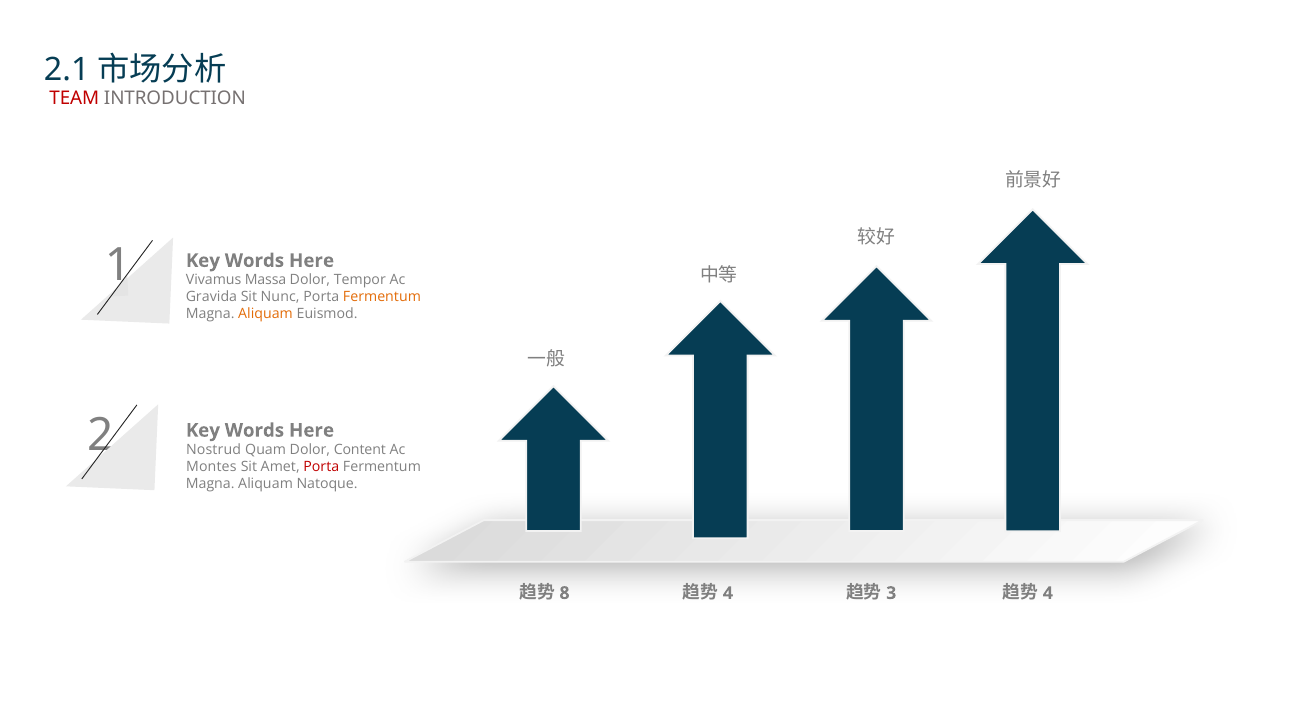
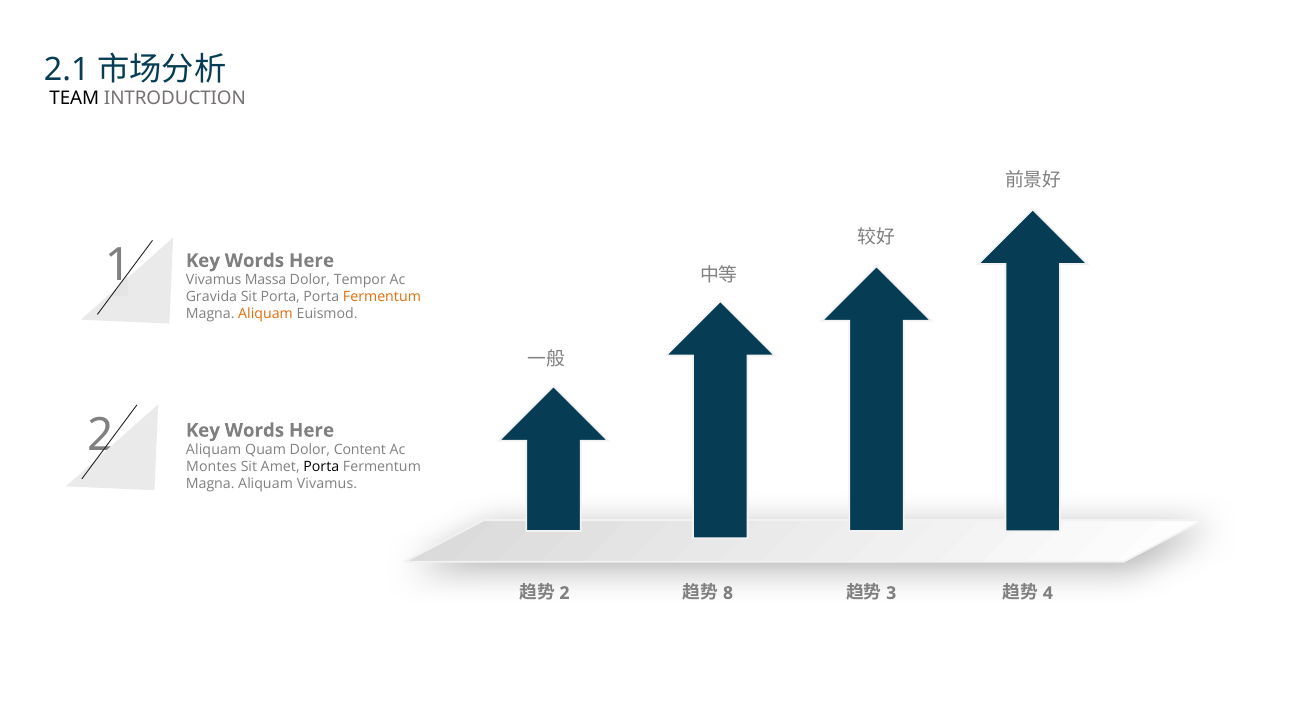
TEAM colour: red -> black
Sit Nunc: Nunc -> Porta
Nostrud at (214, 450): Nostrud -> Aliquam
Porta at (321, 467) colour: red -> black
Aliquam Natoque: Natoque -> Vivamus
8 at (565, 593): 8 -> 2
4 at (728, 593): 4 -> 8
